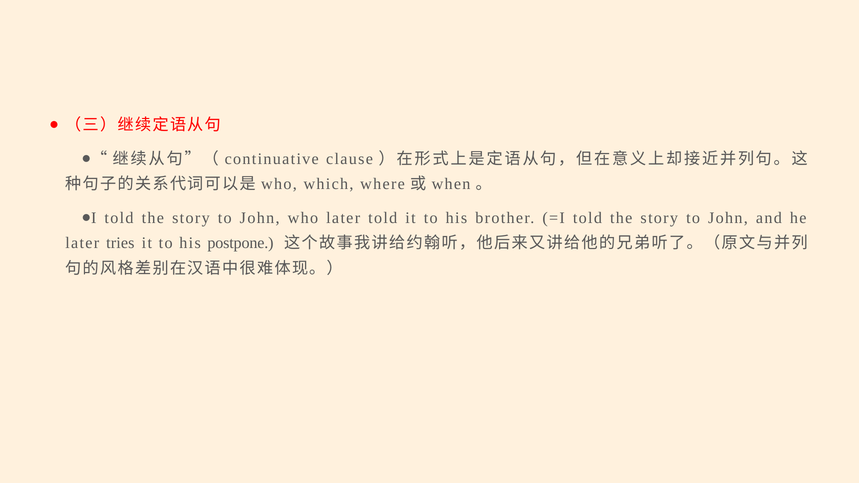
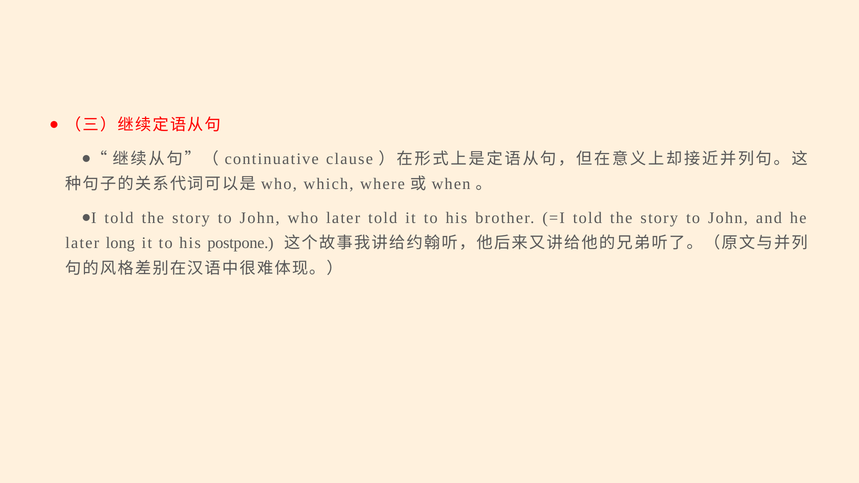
tries: tries -> long
